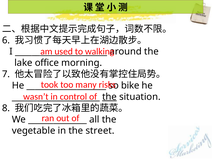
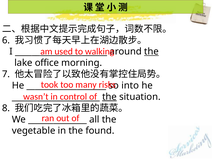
the at (151, 52) underline: none -> present
bike: bike -> into
street: street -> found
